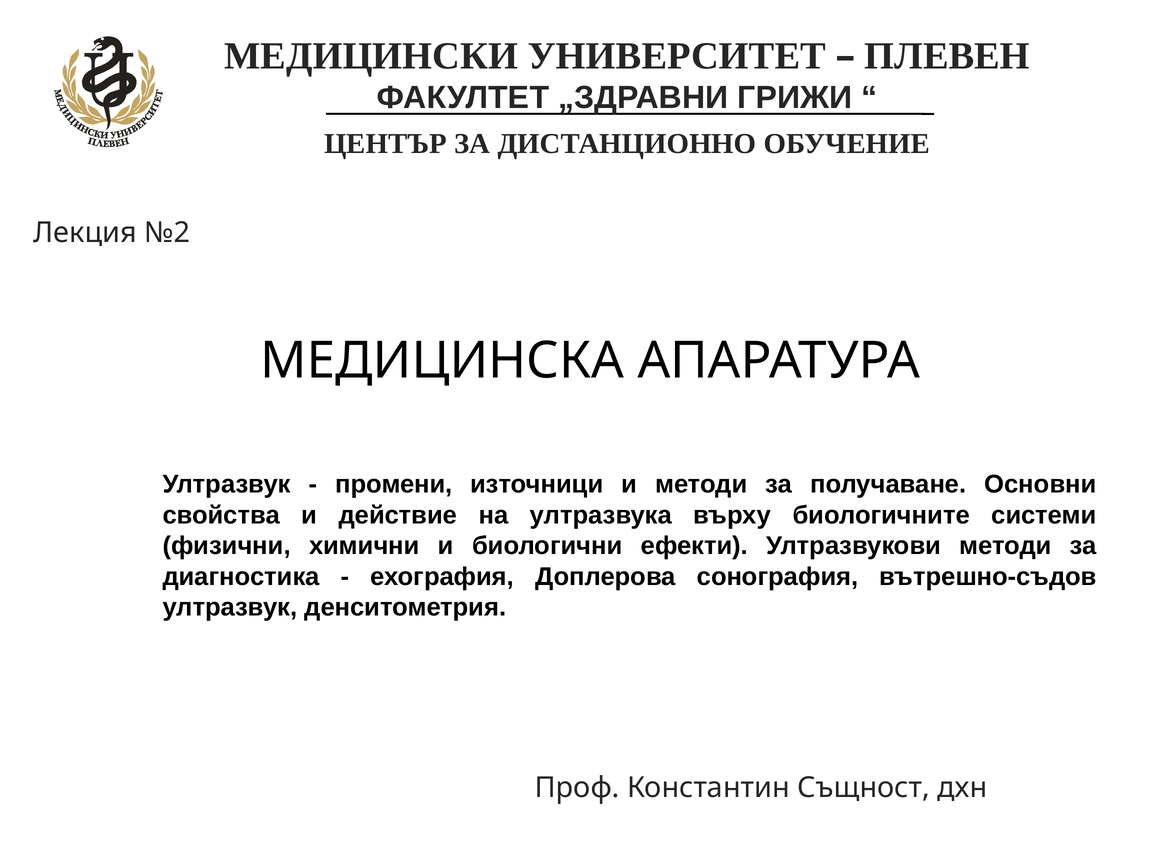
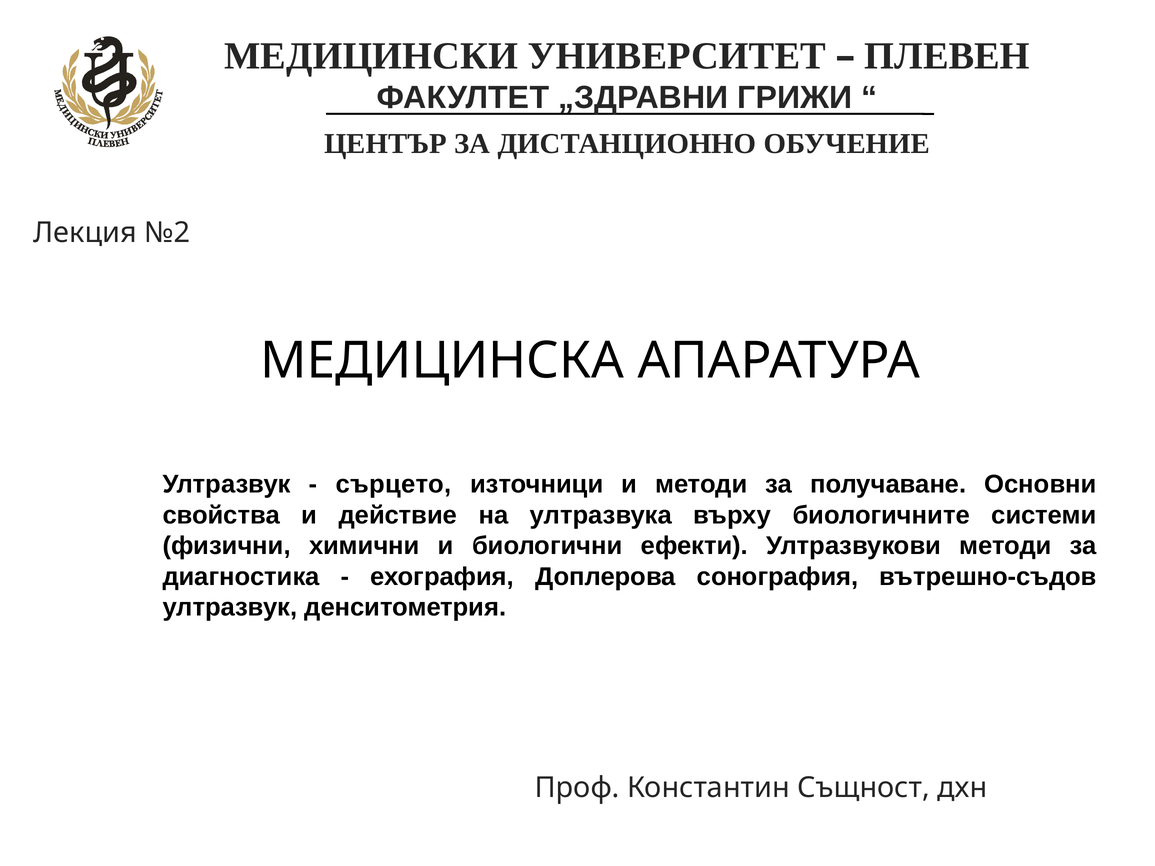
промени: промени -> сърцето
